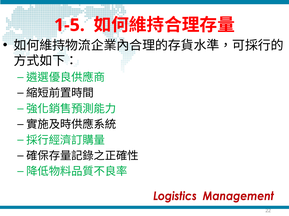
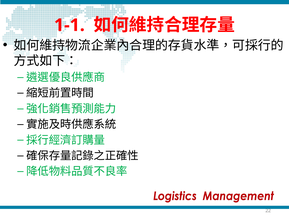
1-5: 1-5 -> 1-1
